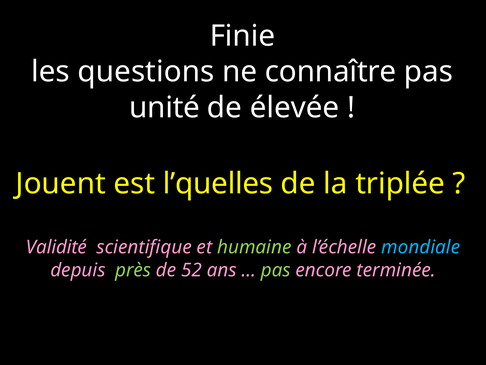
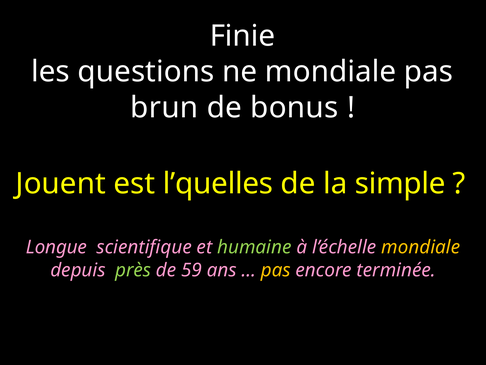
ne connaître: connaître -> mondiale
unité: unité -> brun
élevée: élevée -> bonus
triplée: triplée -> simple
Validité: Validité -> Longue
mondiale at (421, 247) colour: light blue -> yellow
52: 52 -> 59
pas at (276, 270) colour: light green -> yellow
